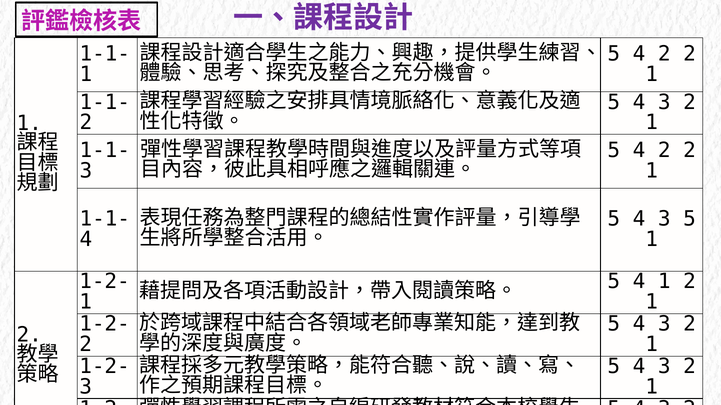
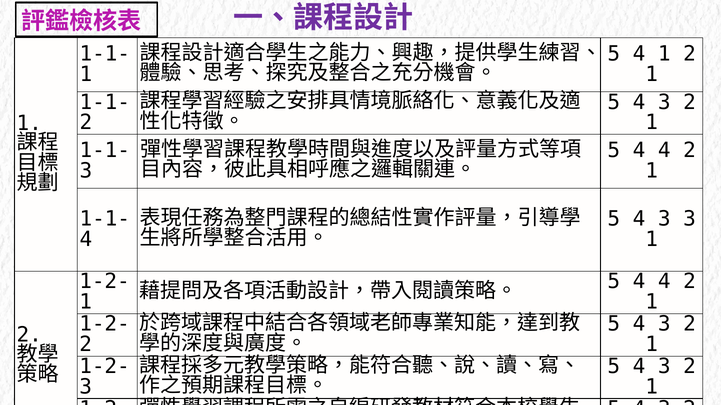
2 at (664, 54): 2 -> 1
2 at (664, 151): 2 -> 4
3 5: 5 -> 3
1 at (664, 282): 1 -> 4
